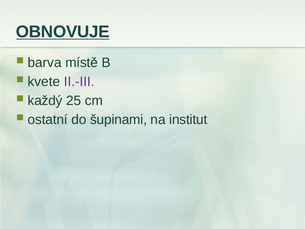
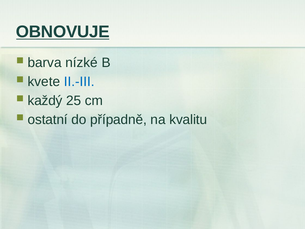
místě: místě -> nízké
II.-III colour: purple -> blue
šupinami: šupinami -> případně
institut: institut -> kvalitu
